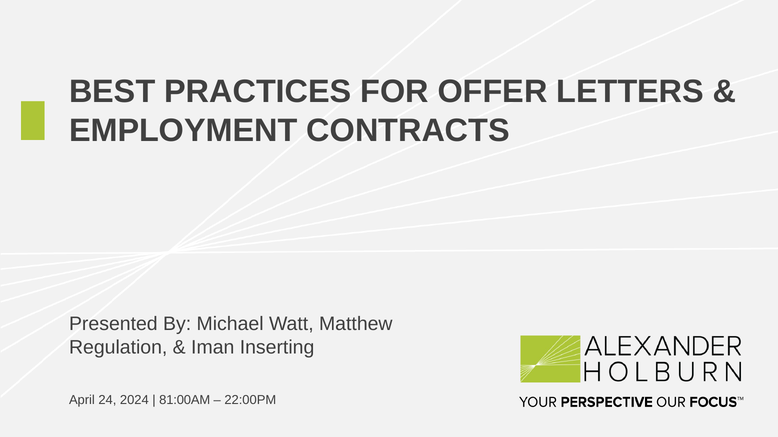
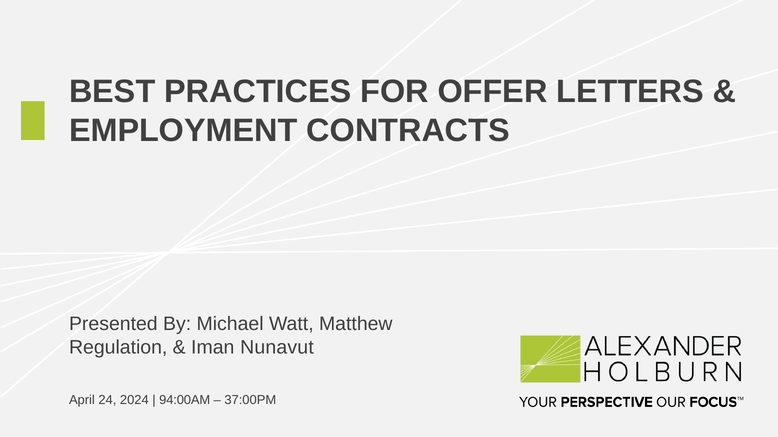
Inserting: Inserting -> Nunavut
81:00AM: 81:00AM -> 94:00AM
22:00PM: 22:00PM -> 37:00PM
